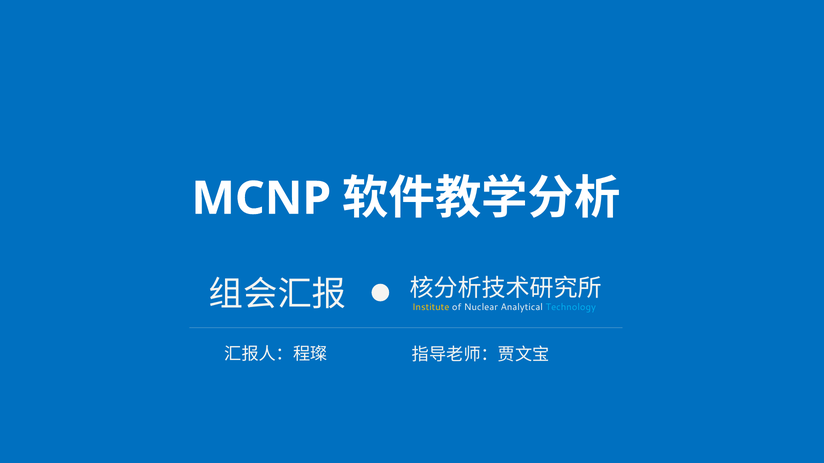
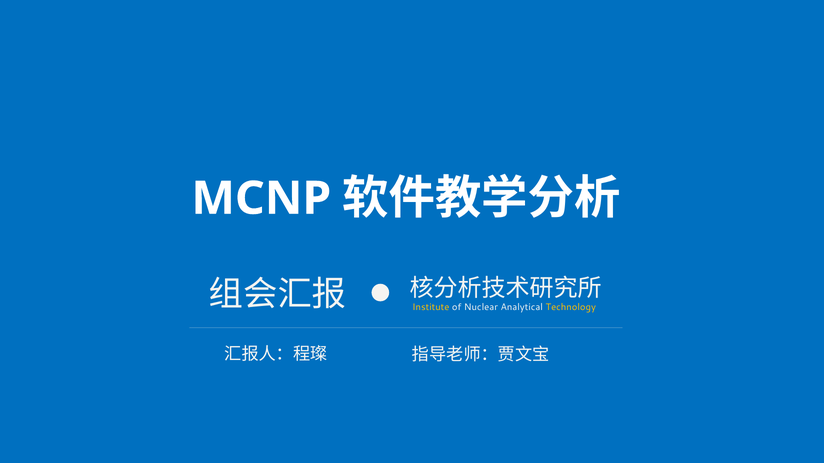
Technology colour: light blue -> yellow
